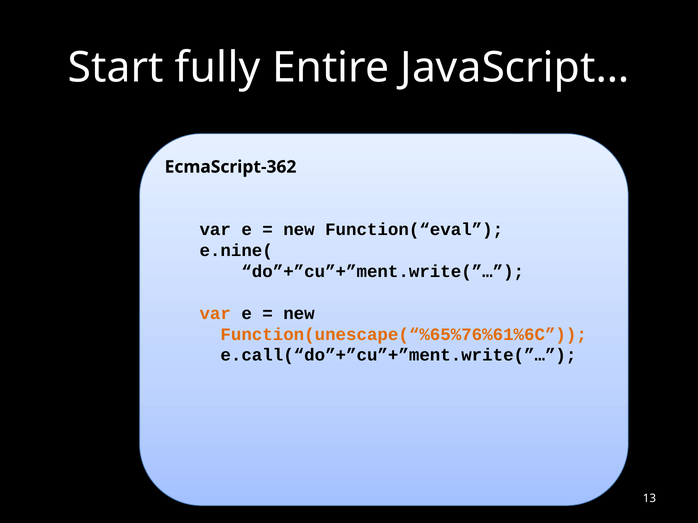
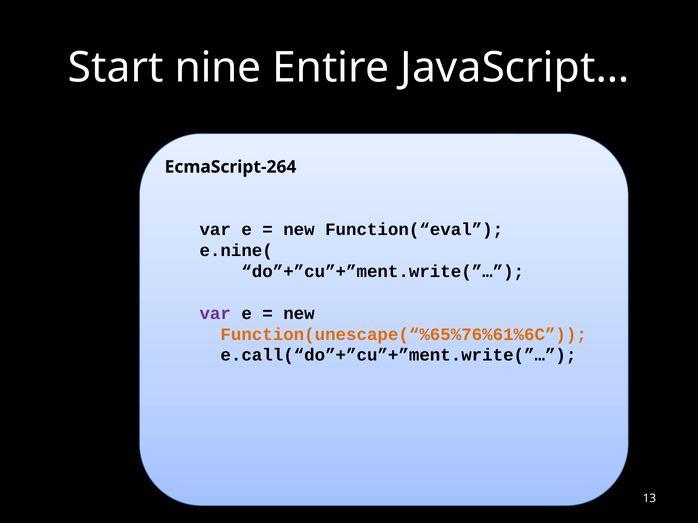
fully: fully -> nine
EcmaScript-362: EcmaScript-362 -> EcmaScript-264
var at (215, 314) colour: orange -> purple
